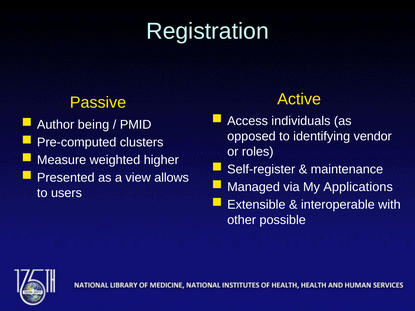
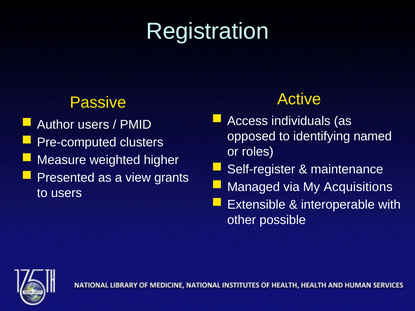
Author being: being -> users
vendor: vendor -> named
allows: allows -> grants
Applications: Applications -> Acquisitions
